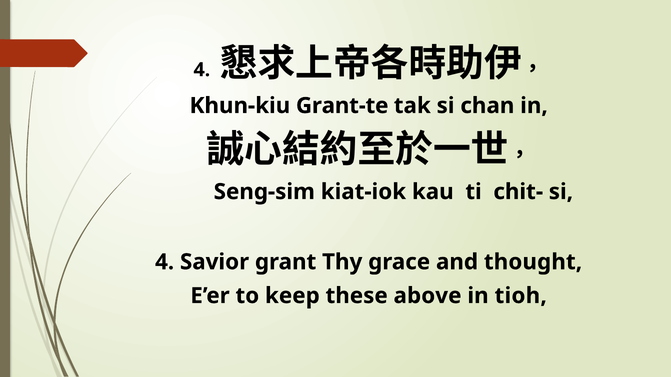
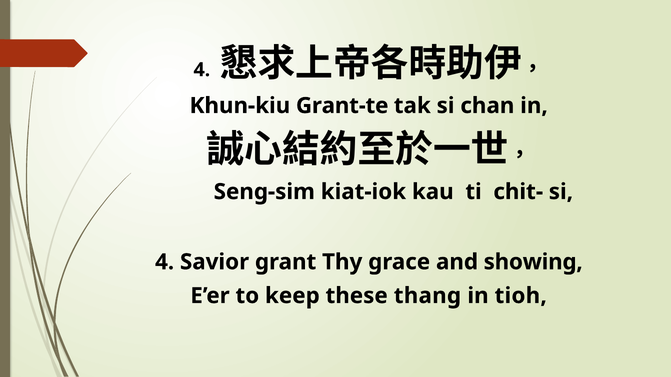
thought: thought -> showing
above: above -> thang
